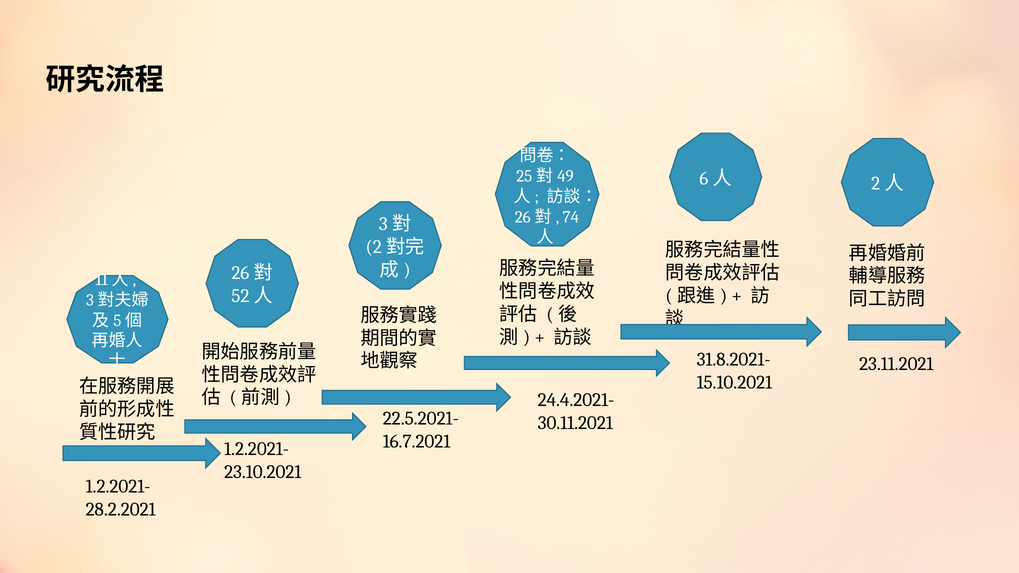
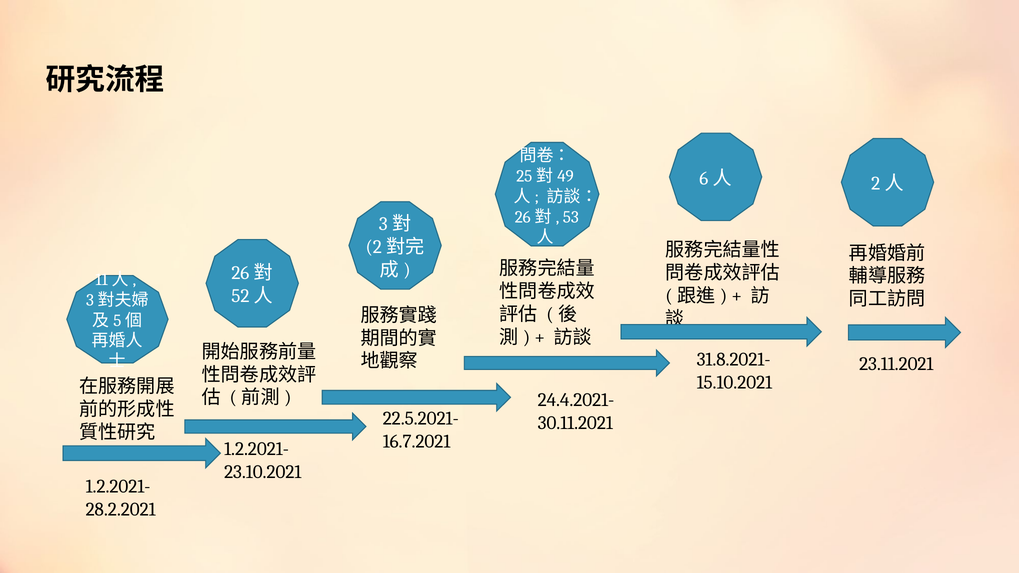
74: 74 -> 53
